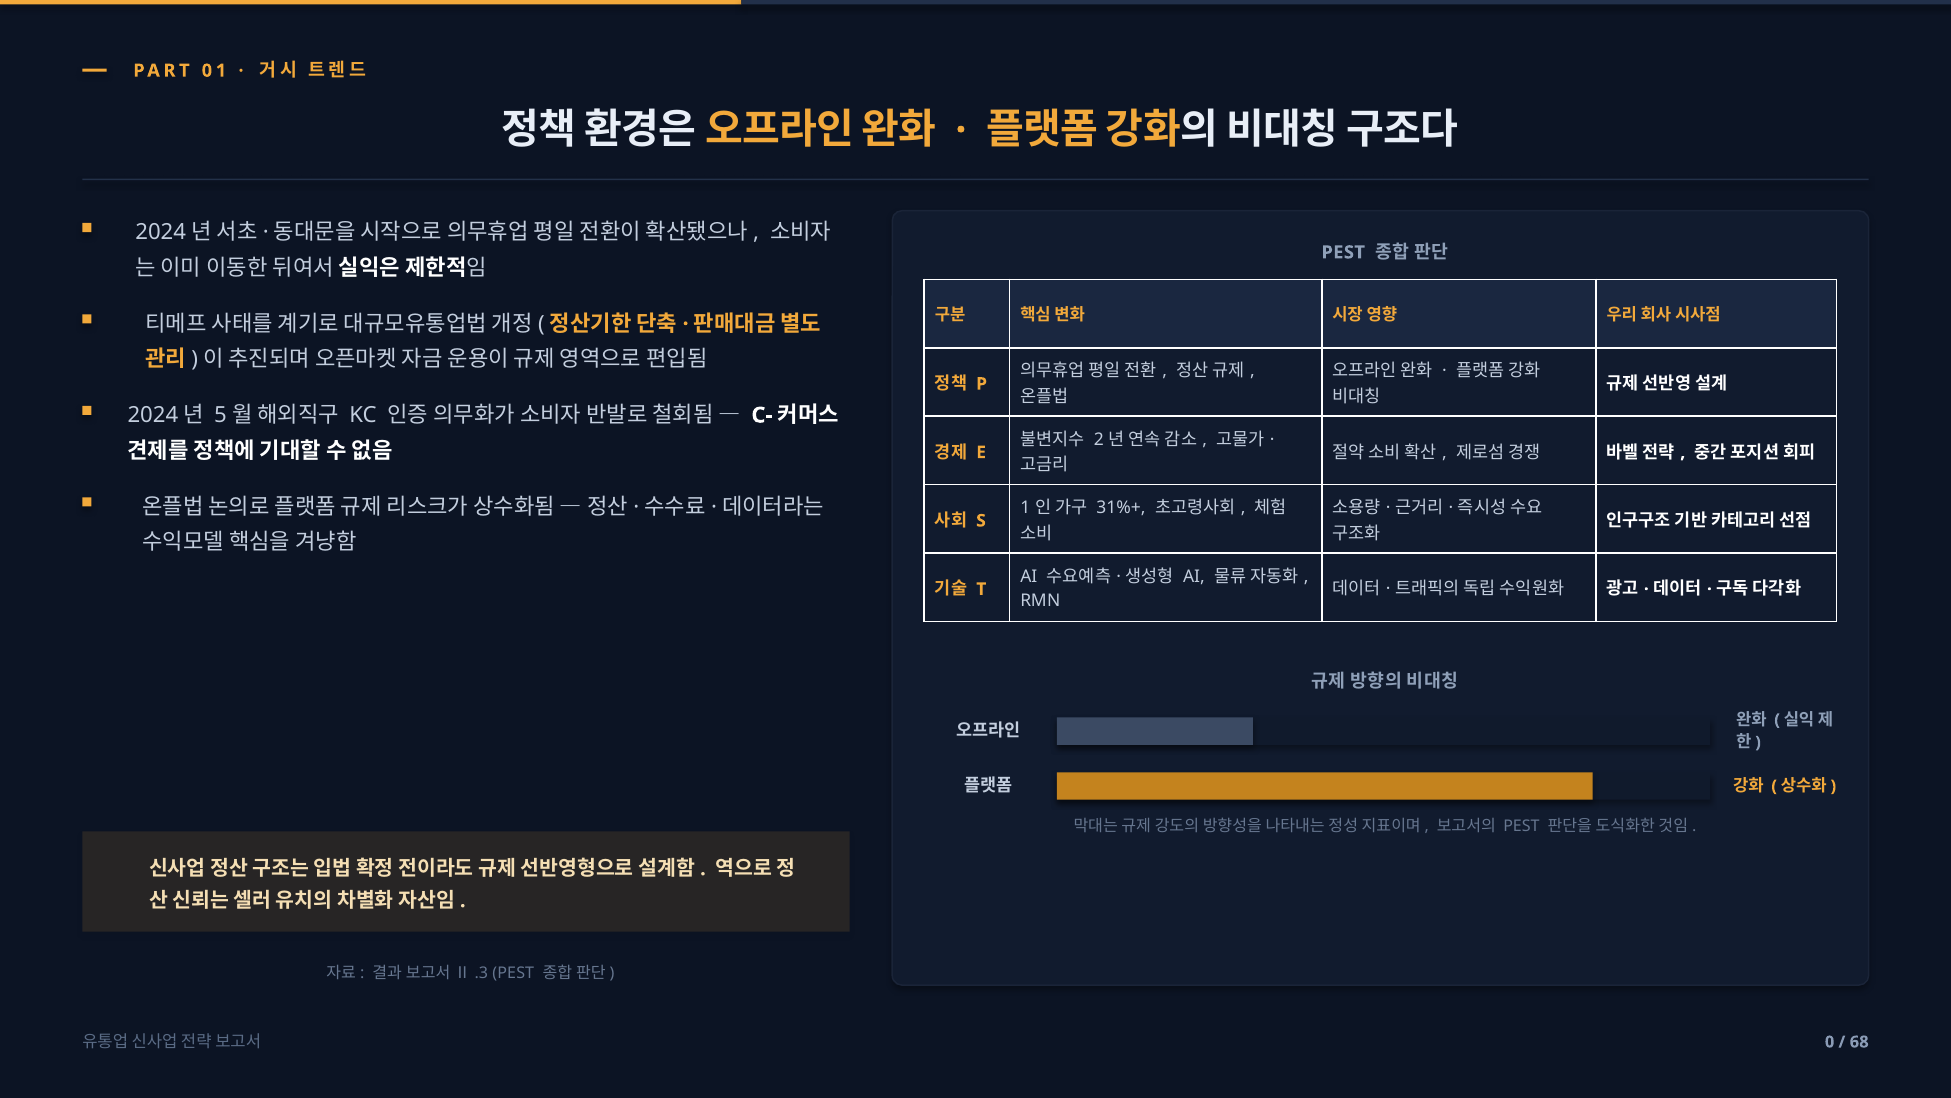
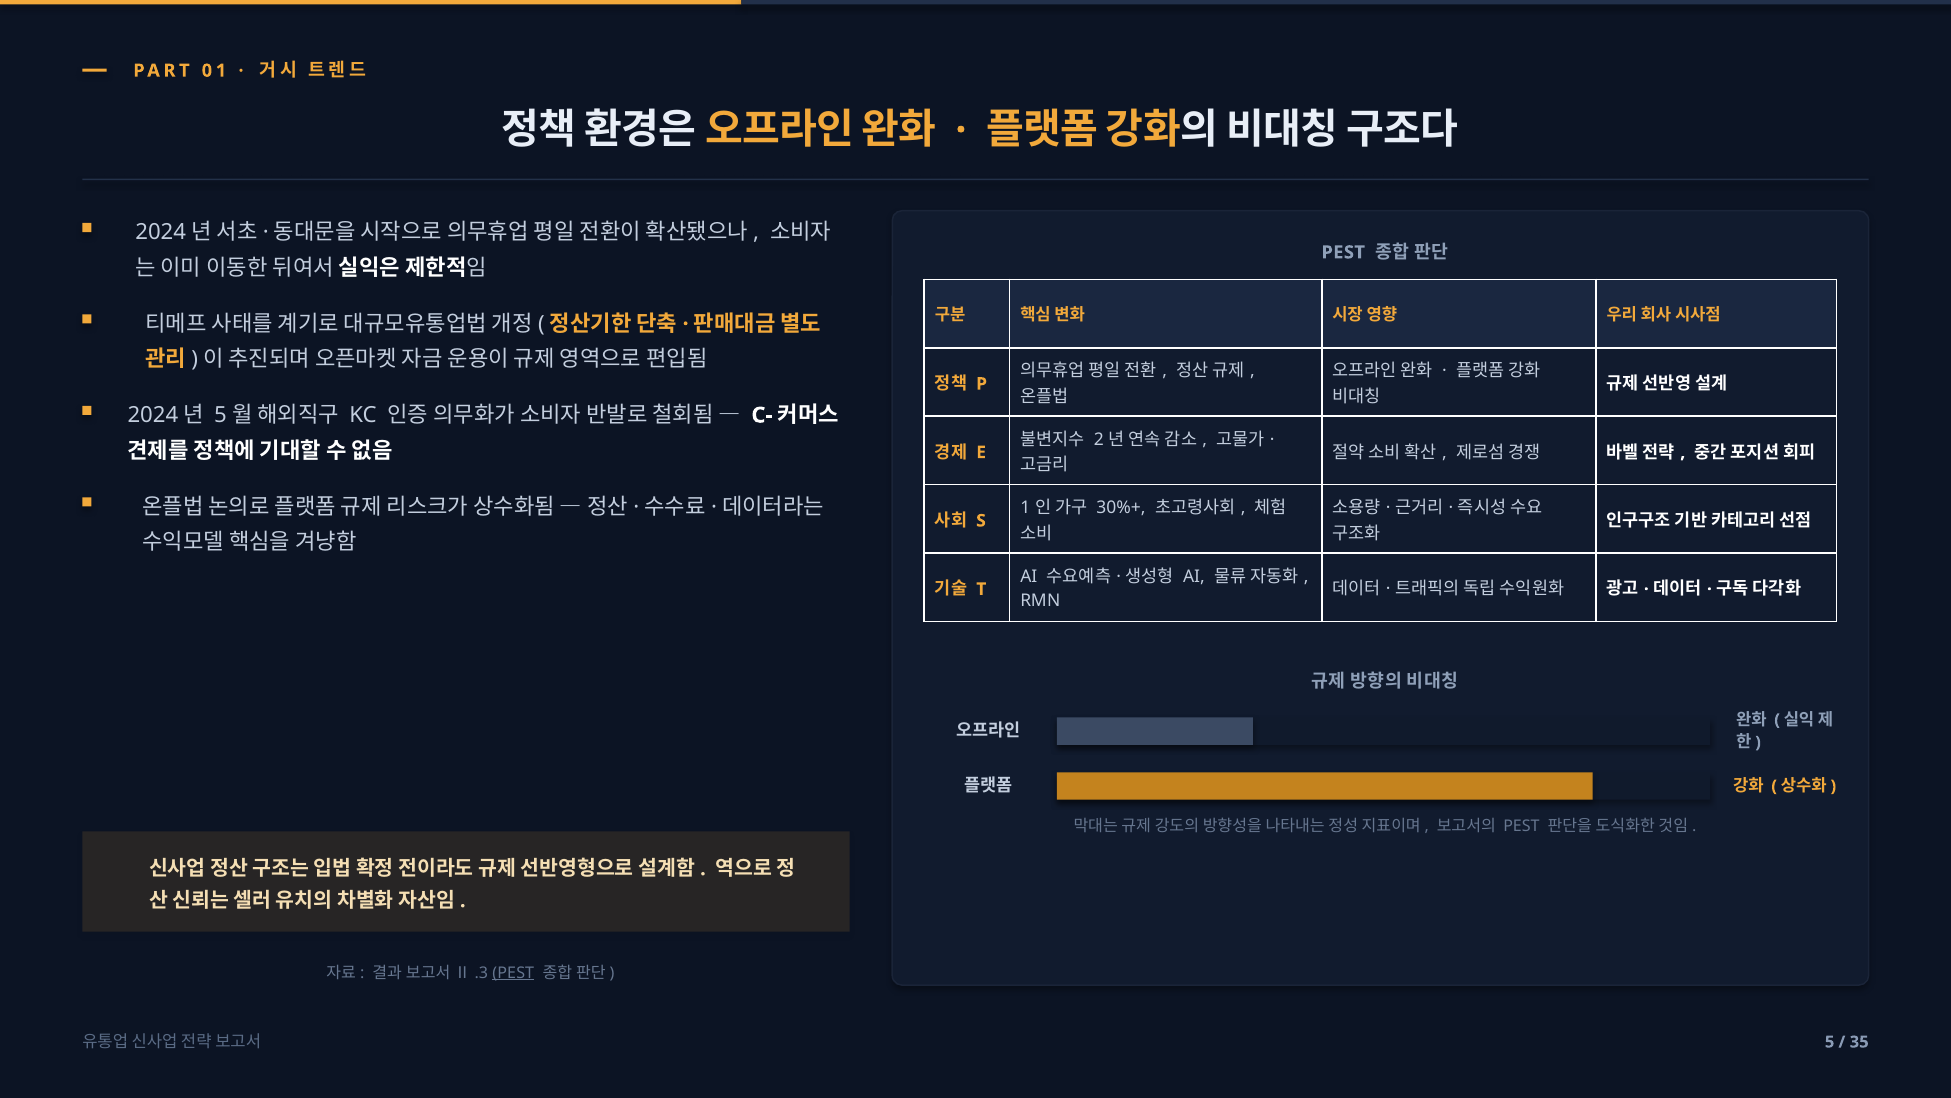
31%+: 31%+ -> 30%+
PEST at (513, 972) underline: none -> present
0: 0 -> 5
68: 68 -> 35
